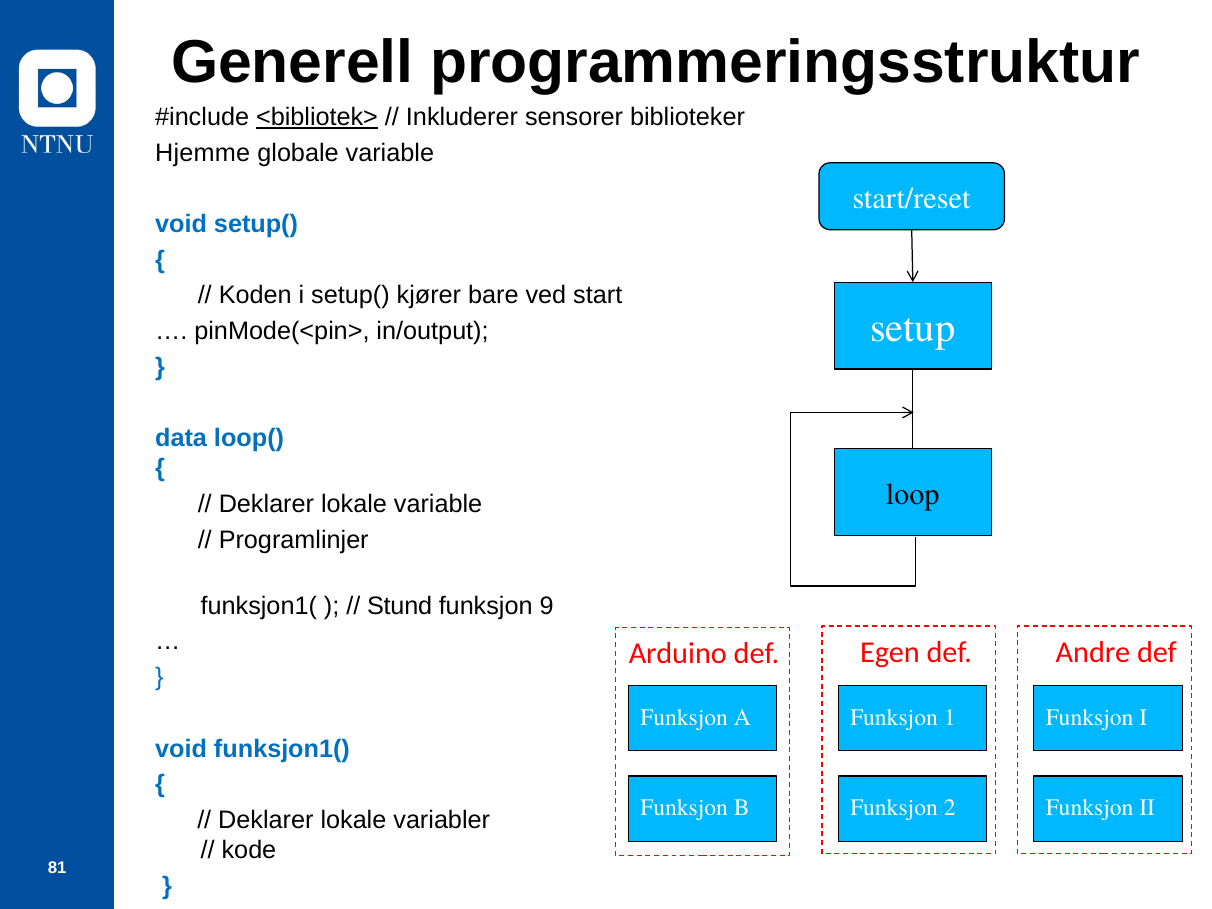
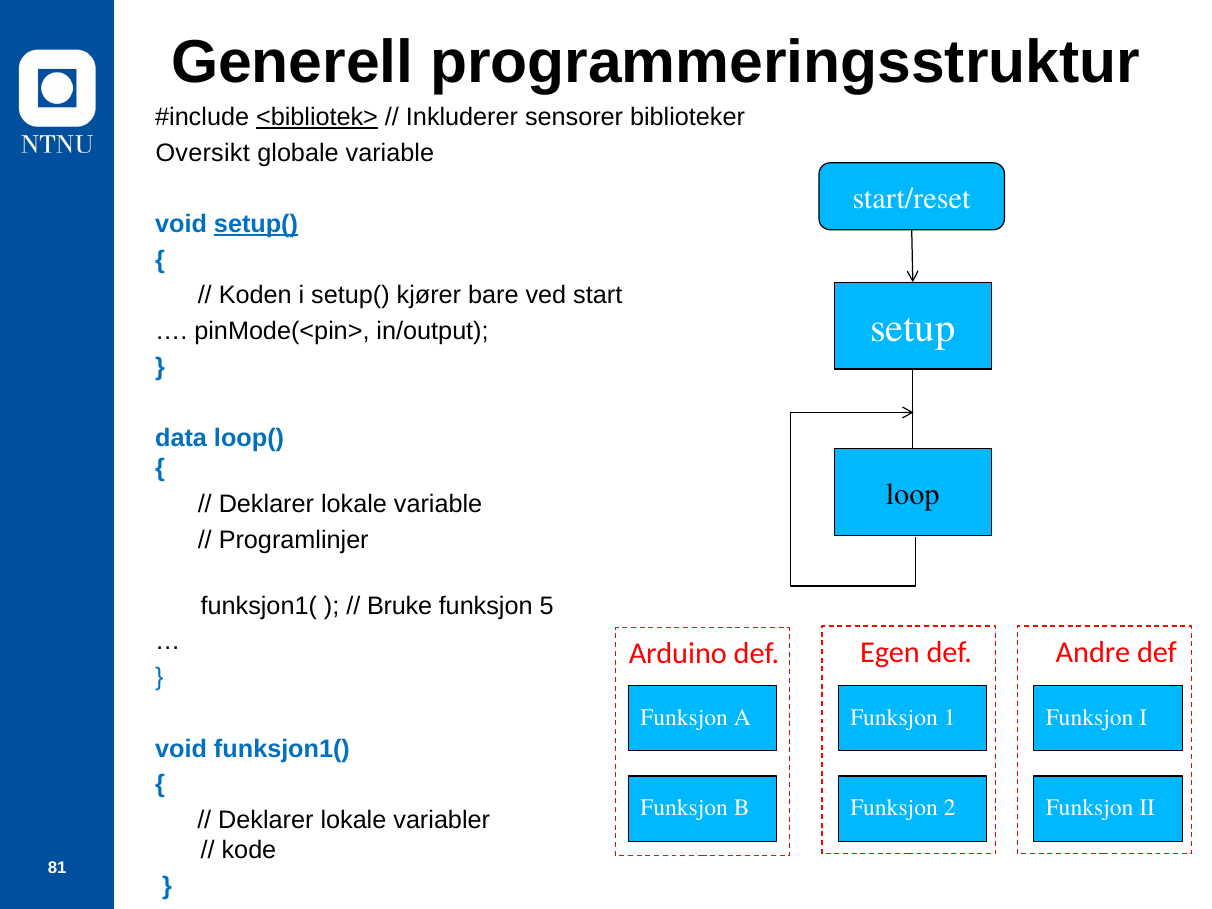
Hjemme: Hjemme -> Oversikt
setup( at (256, 224) underline: none -> present
Stund: Stund -> Bruke
9: 9 -> 5
